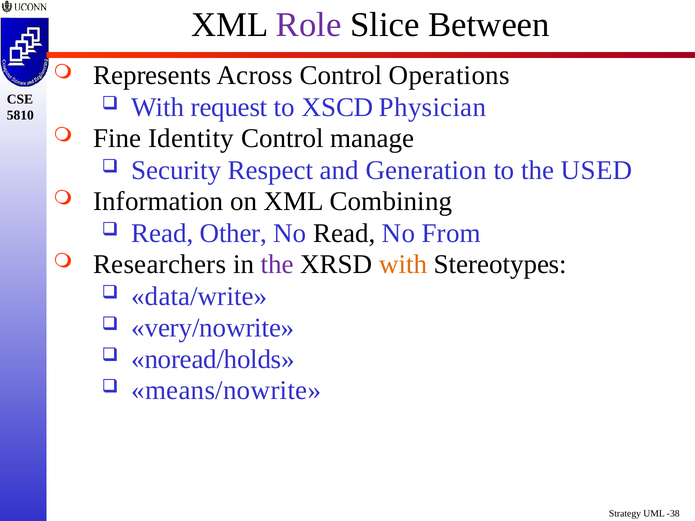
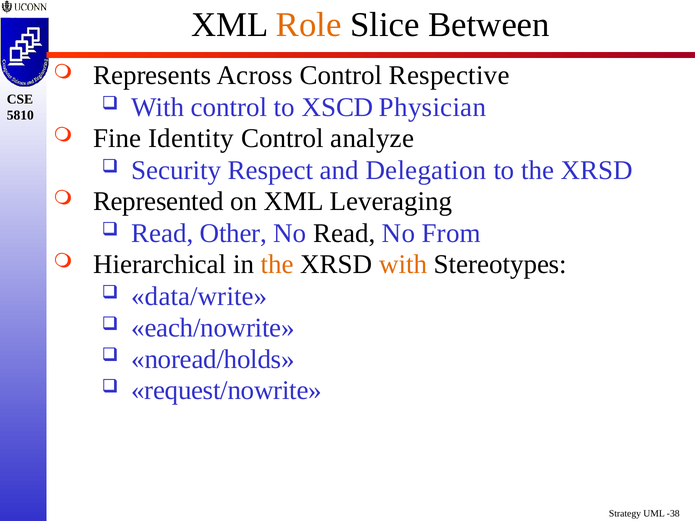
Role colour: purple -> orange
Operations: Operations -> Respective
With request: request -> control
manage: manage -> analyze
Generation: Generation -> Delegation
to the USED: USED -> XRSD
Information: Information -> Represented
Combining: Combining -> Leveraging
Researchers: Researchers -> Hierarchical
the at (277, 265) colour: purple -> orange
very/nowrite: very/nowrite -> each/nowrite
means/nowrite: means/nowrite -> request/nowrite
